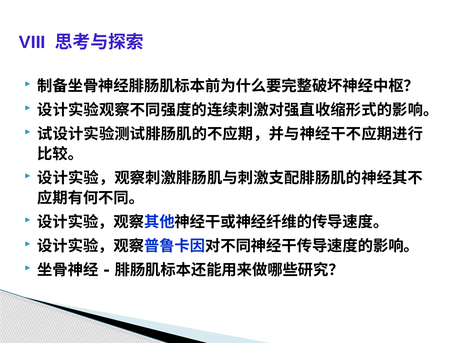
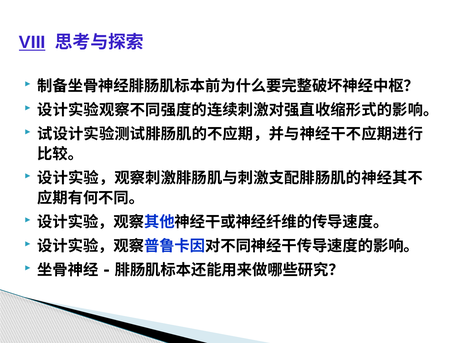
VIII underline: none -> present
